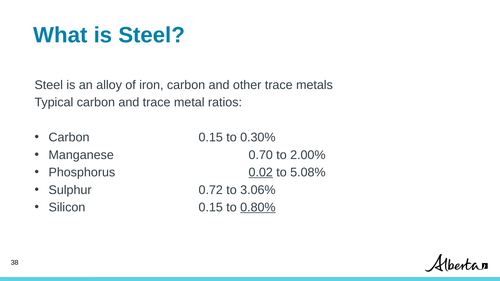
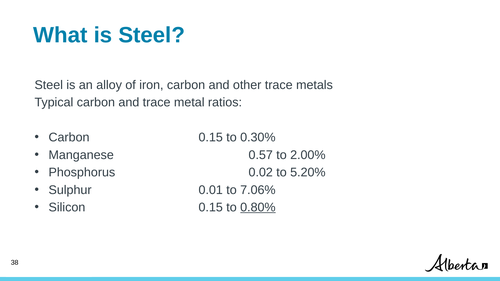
0.70: 0.70 -> 0.57
0.02 underline: present -> none
5.08%: 5.08% -> 5.20%
0.72: 0.72 -> 0.01
3.06%: 3.06% -> 7.06%
